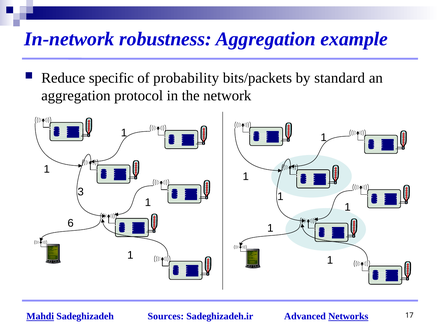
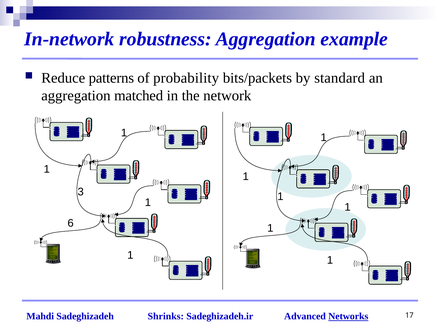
specific: specific -> patterns
protocol: protocol -> matched
Mahdi underline: present -> none
Sources: Sources -> Shrinks
